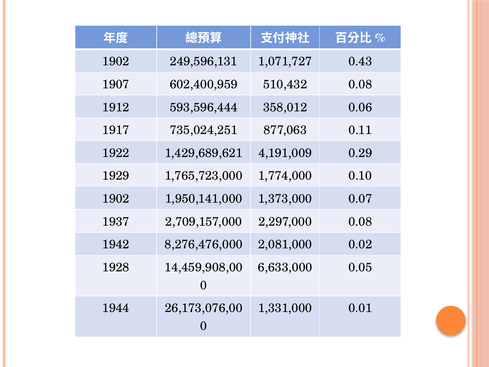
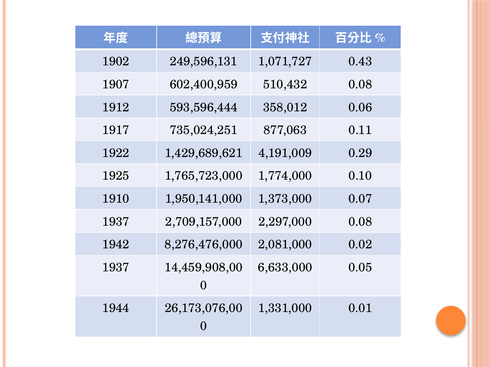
1929: 1929 -> 1925
1902 at (116, 199): 1902 -> 1910
1928 at (116, 267): 1928 -> 1937
